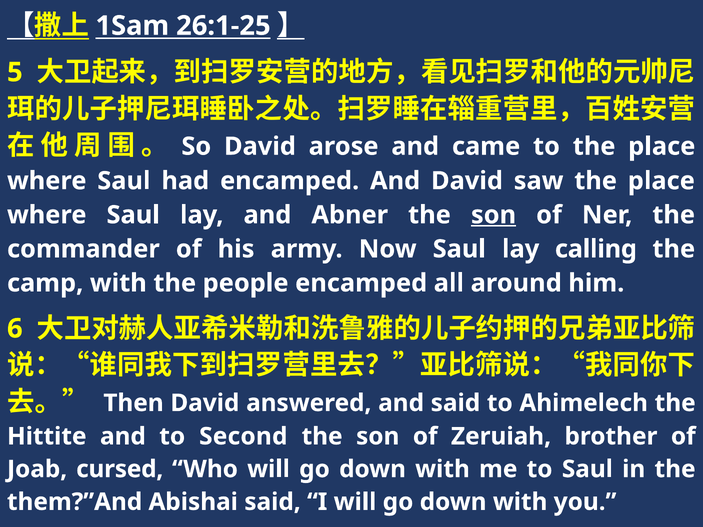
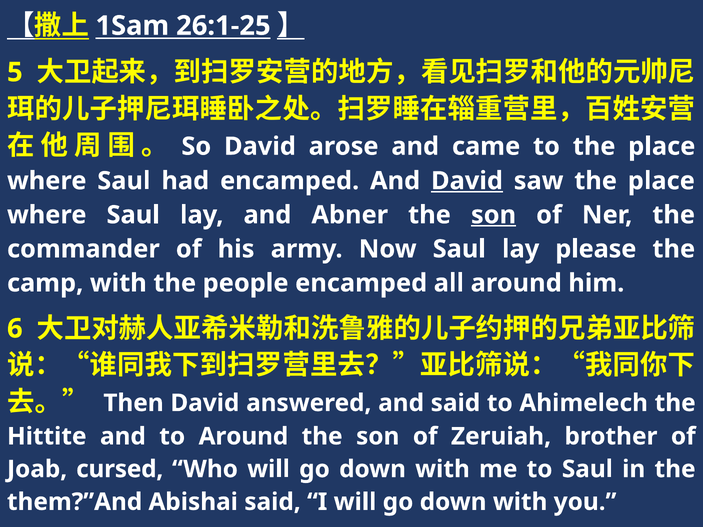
David at (467, 181) underline: none -> present
calling: calling -> please
to Second: Second -> Around
